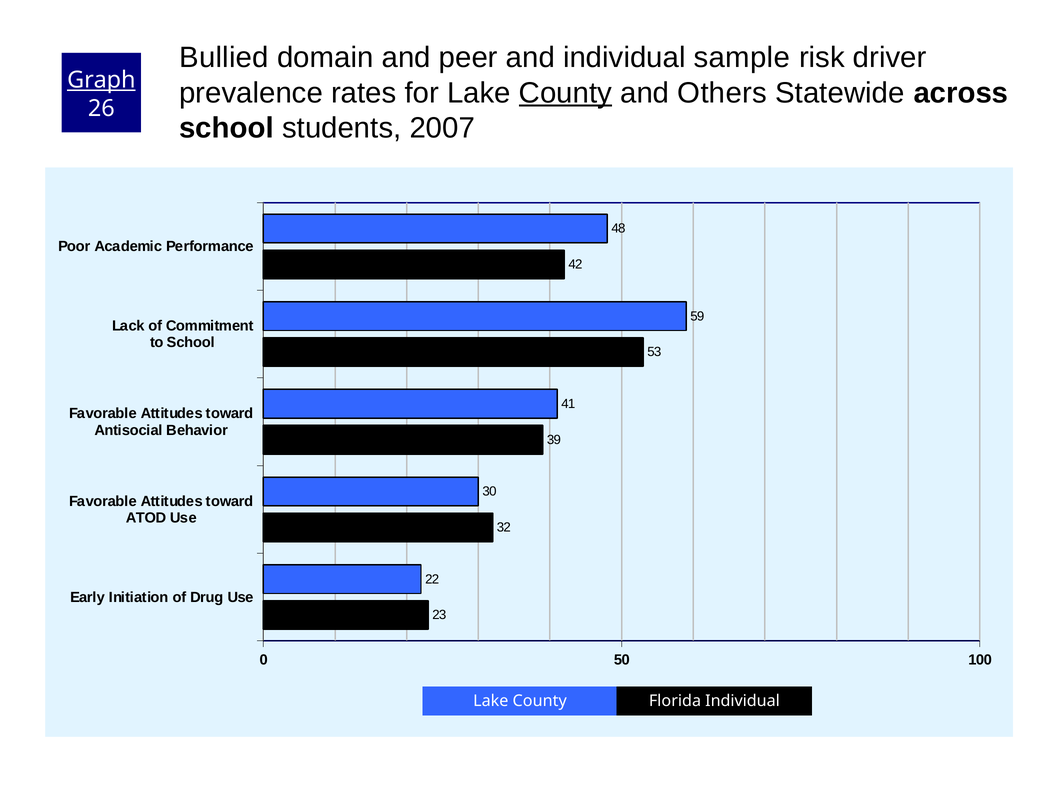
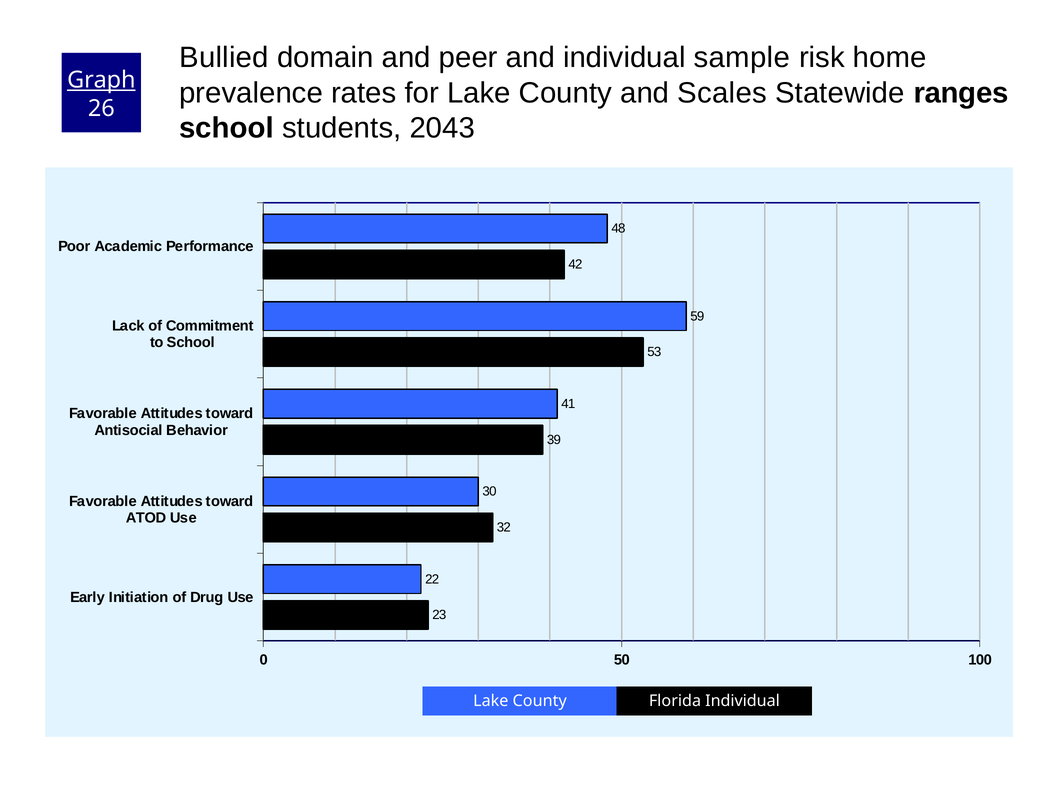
driver: driver -> home
County at (565, 93) underline: present -> none
Others: Others -> Scales
across: across -> ranges
2007: 2007 -> 2043
